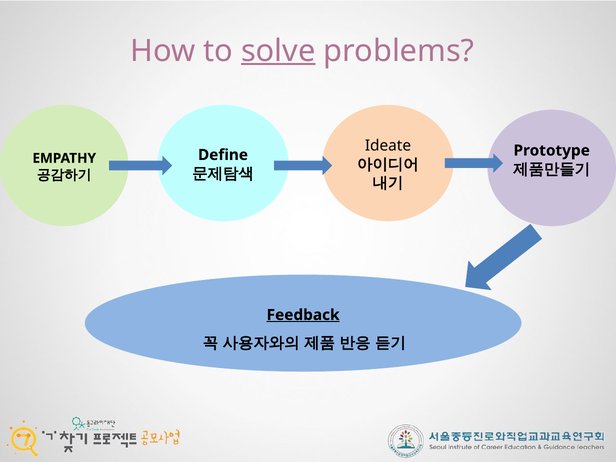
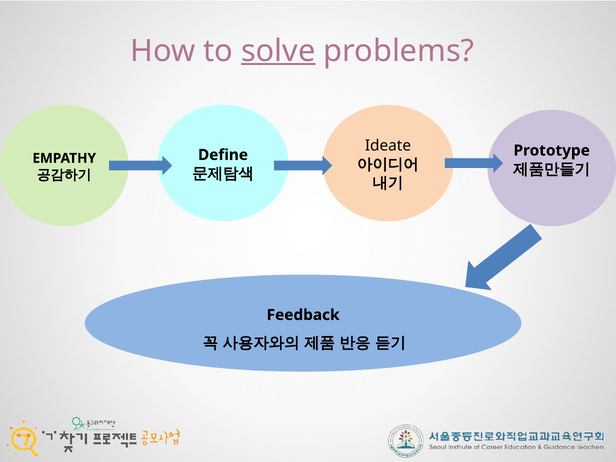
Feedback underline: present -> none
